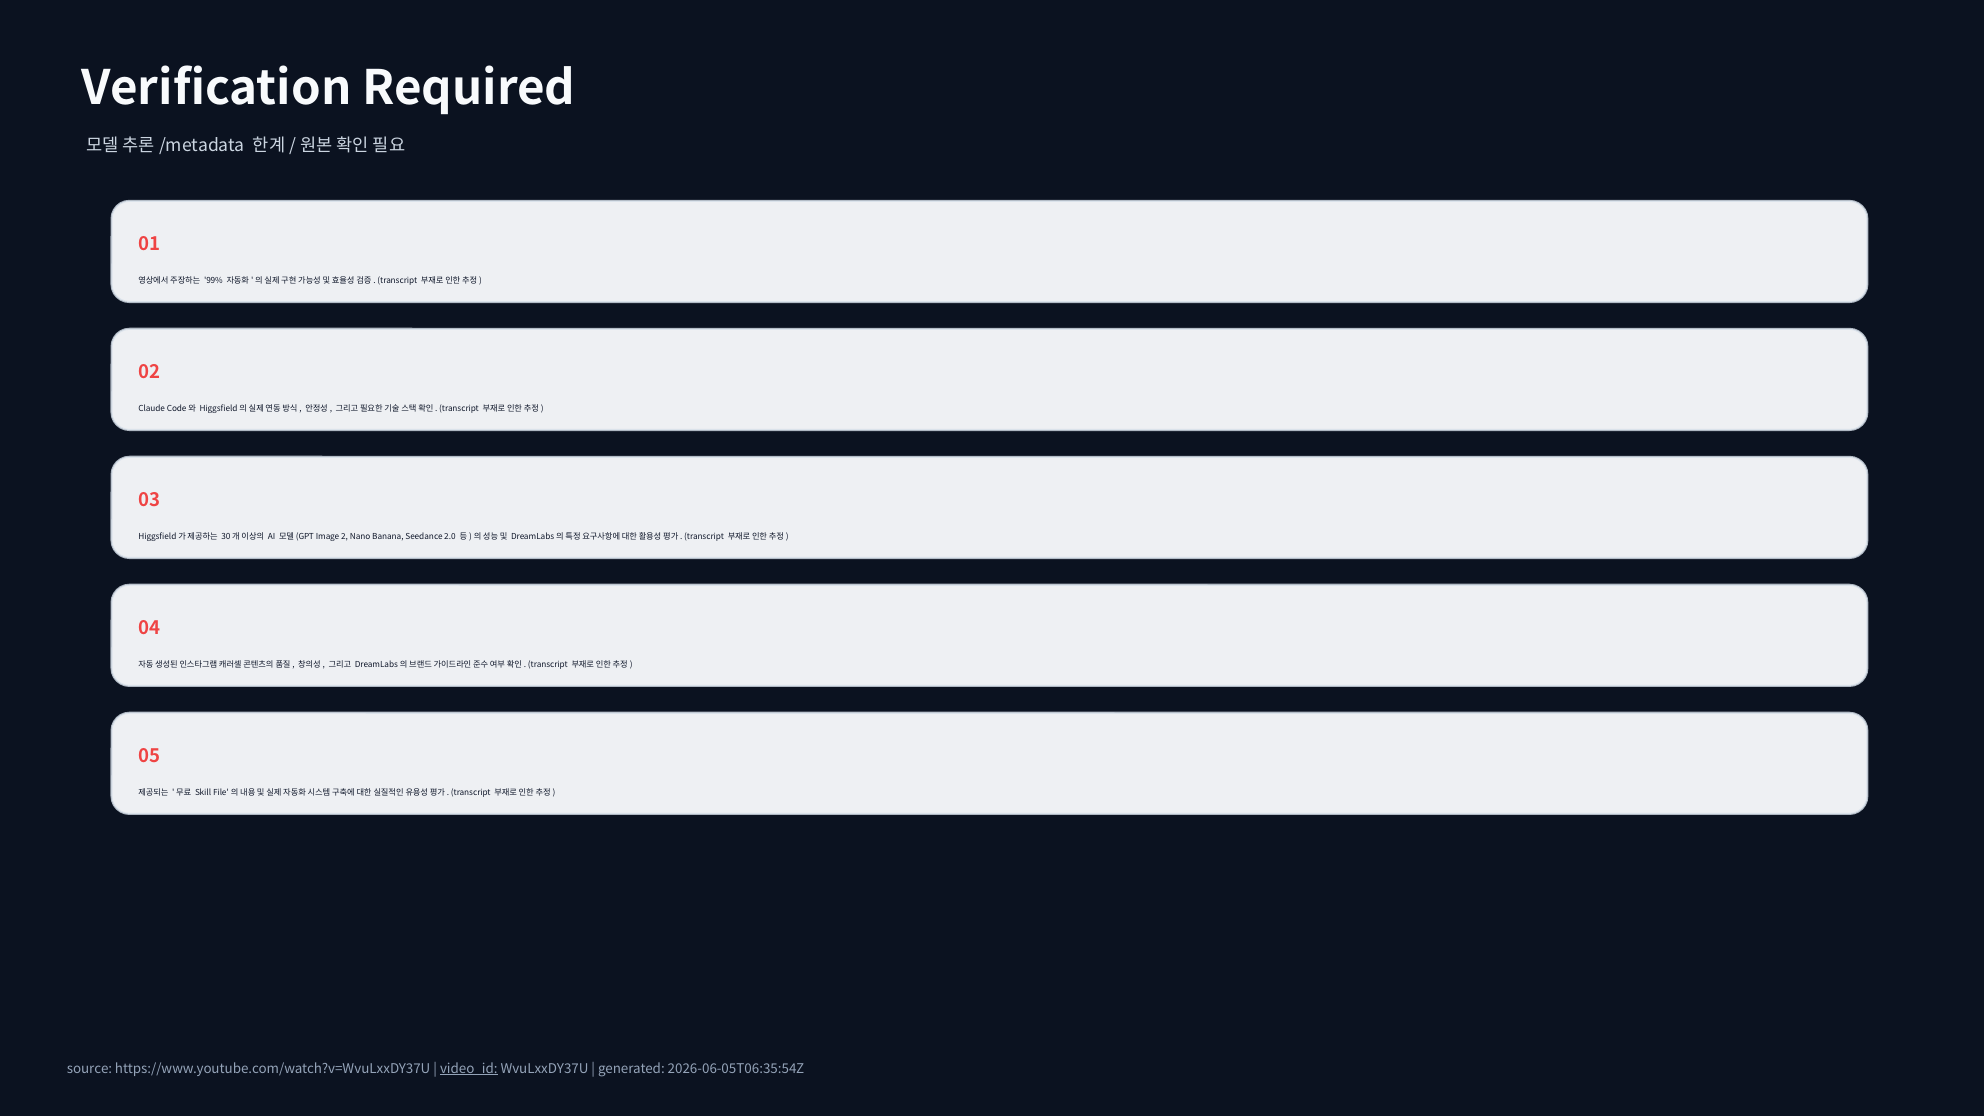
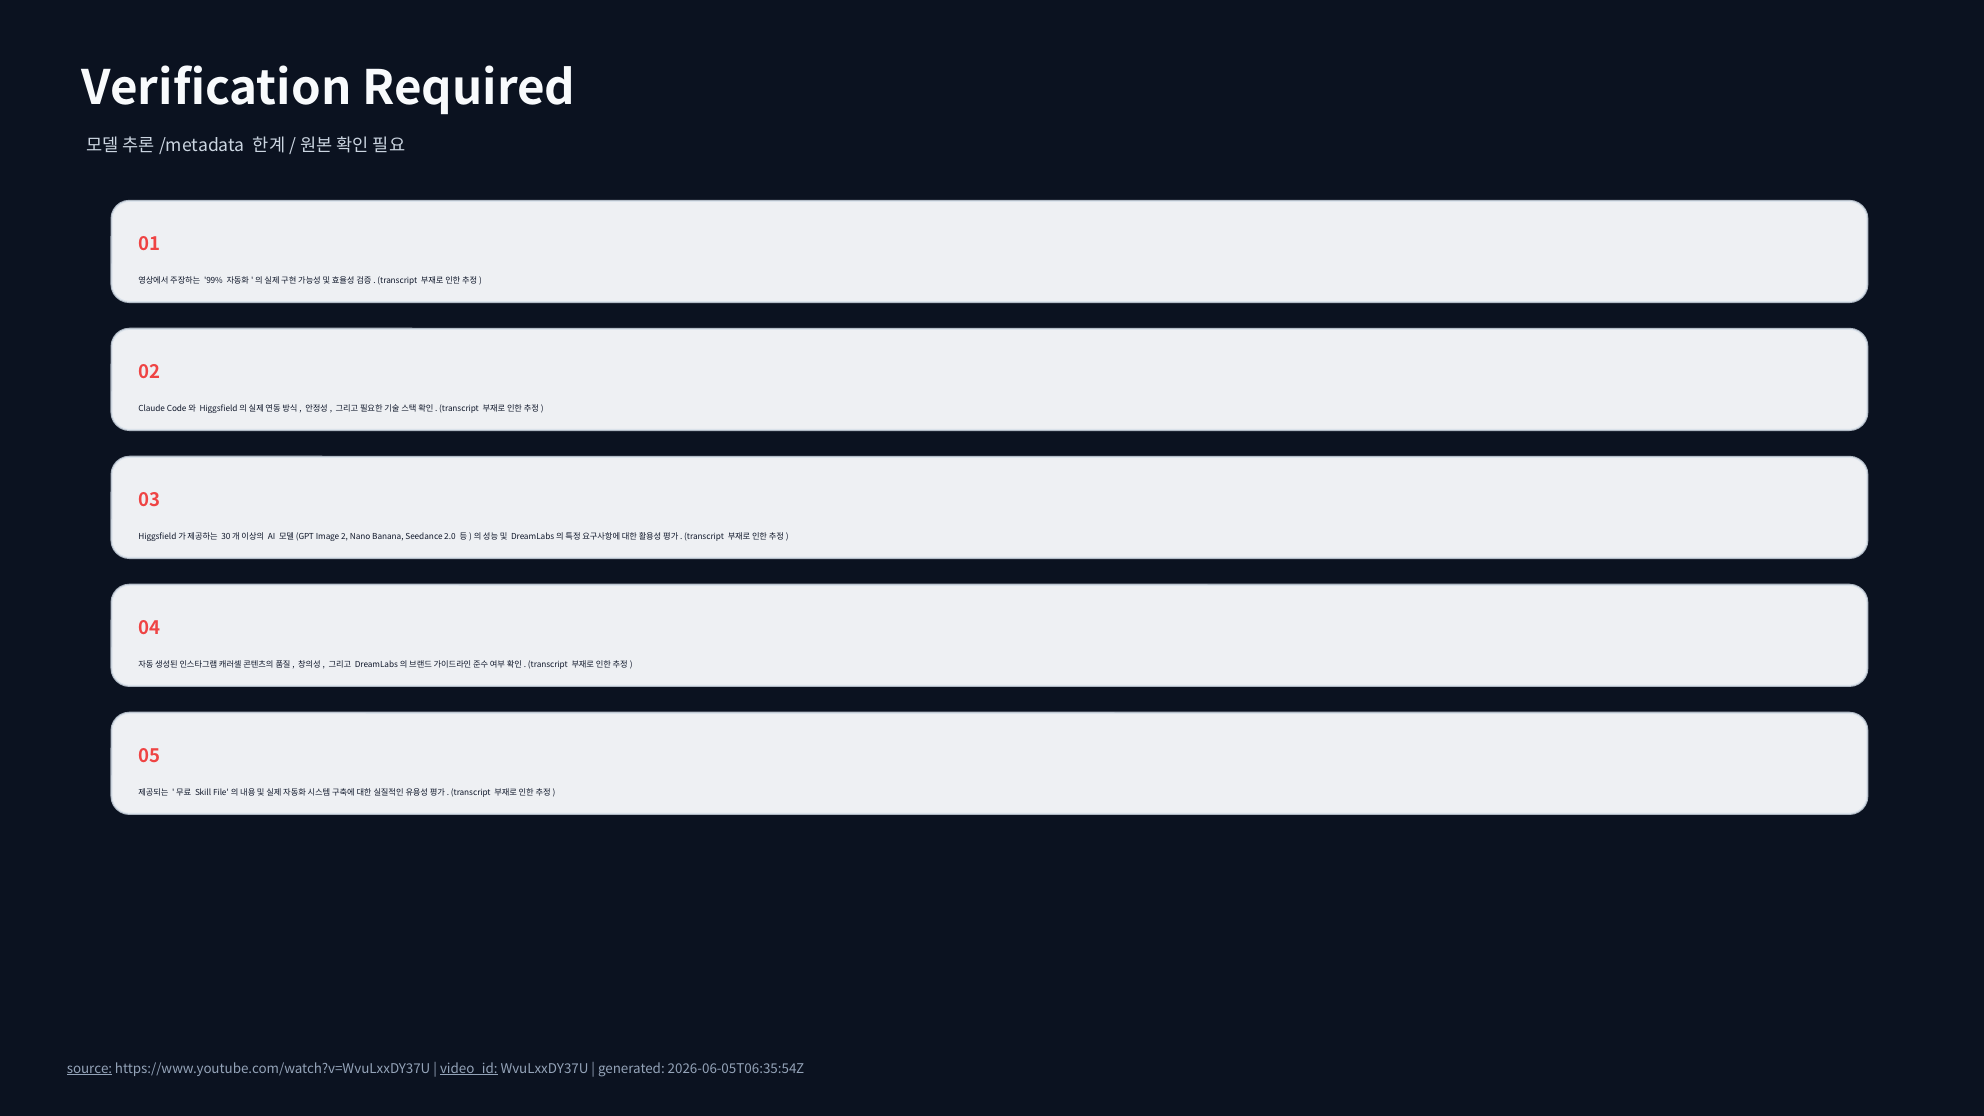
source underline: none -> present
